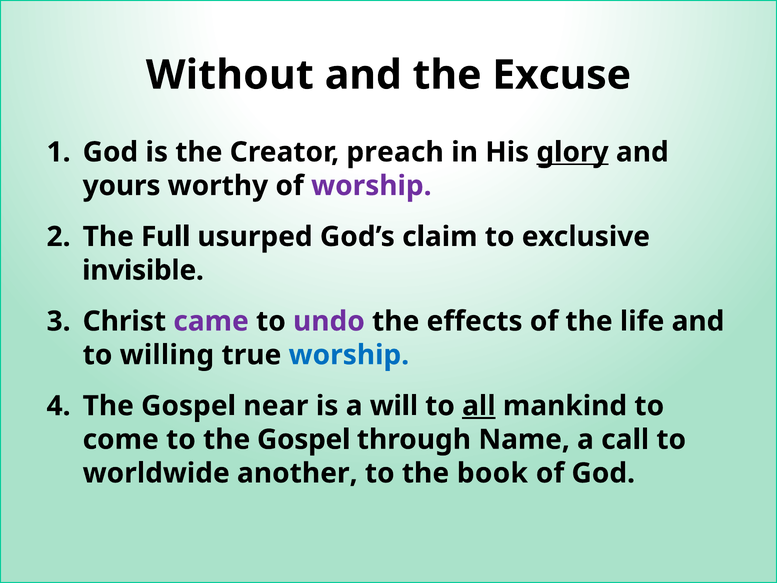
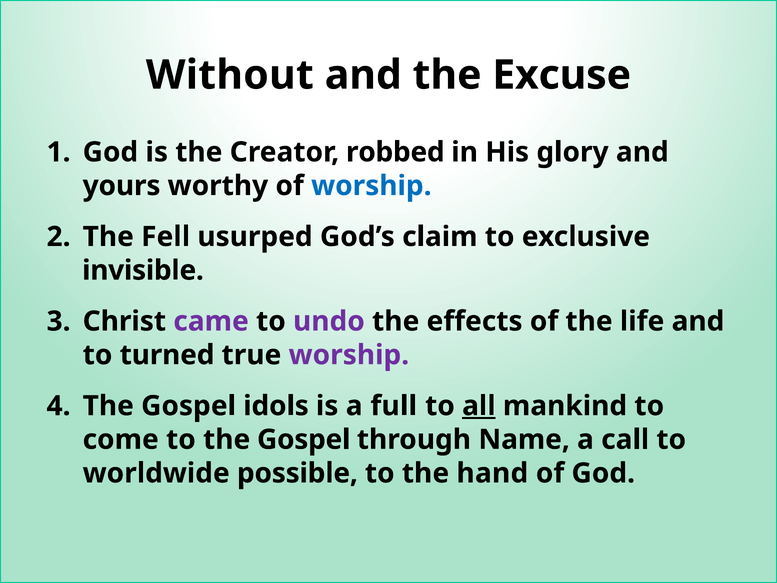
preach: preach -> robbed
glory underline: present -> none
worship at (371, 186) colour: purple -> blue
Full: Full -> Fell
willing: willing -> turned
worship at (349, 355) colour: blue -> purple
near: near -> idols
will: will -> full
another: another -> possible
book: book -> hand
